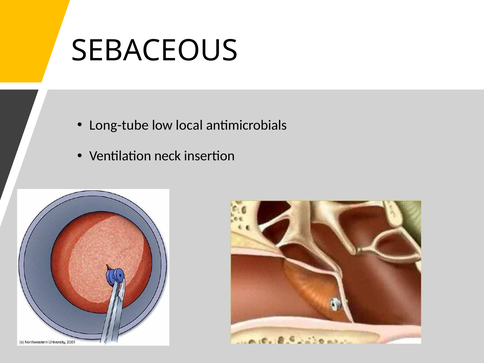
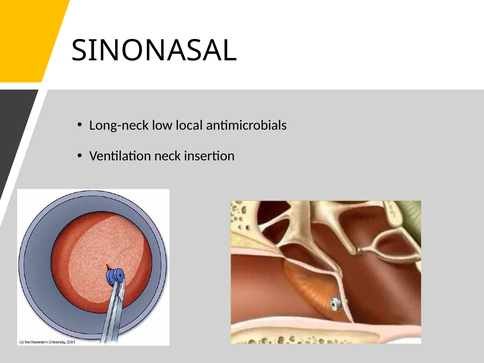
SEBACEOUS: SEBACEOUS -> SINONASAL
Long-tube: Long-tube -> Long-neck
